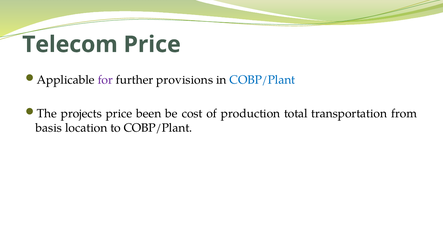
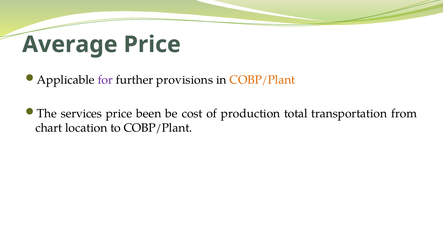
Telecom: Telecom -> Average
COBP/Plant at (262, 80) colour: blue -> orange
projects: projects -> services
basis: basis -> chart
